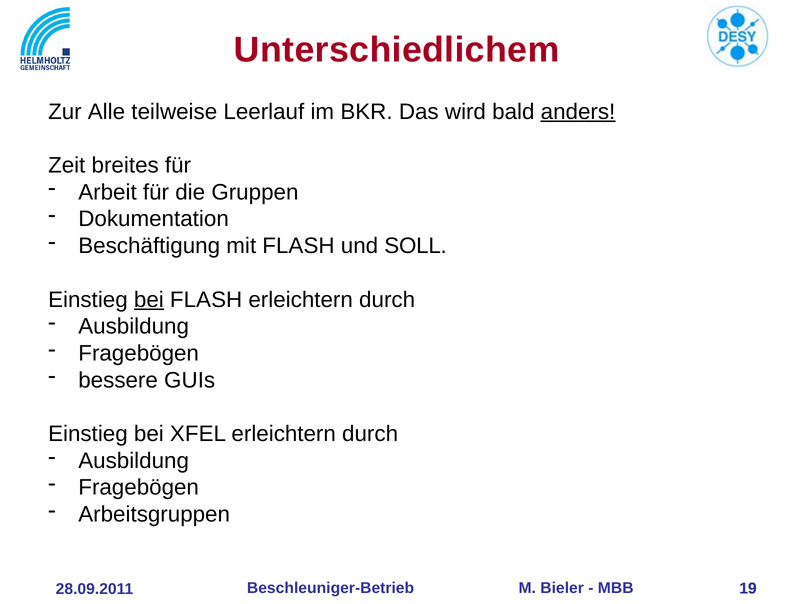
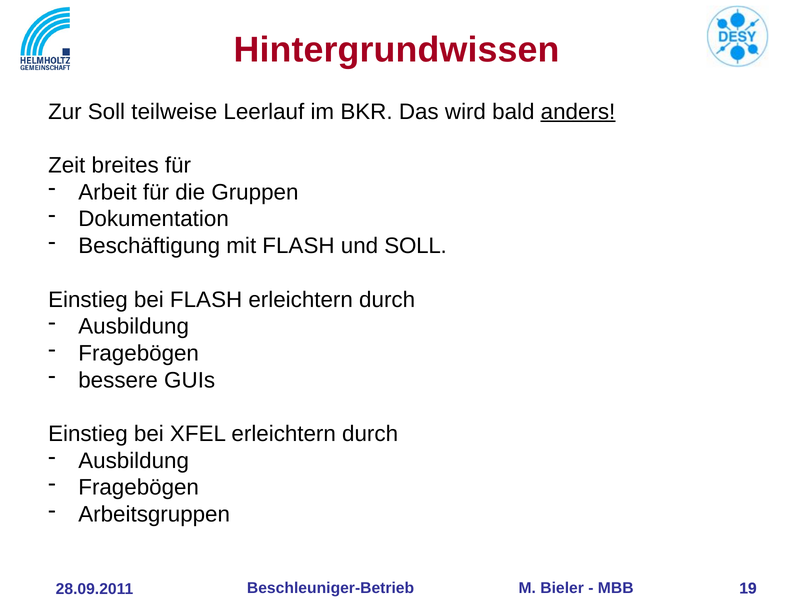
Unterschiedlichem: Unterschiedlichem -> Hintergrundwissen
Zur Alle: Alle -> Soll
bei at (149, 299) underline: present -> none
